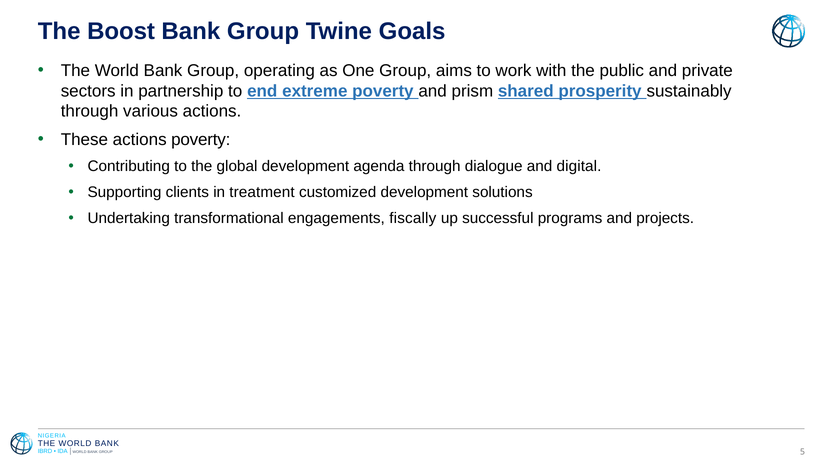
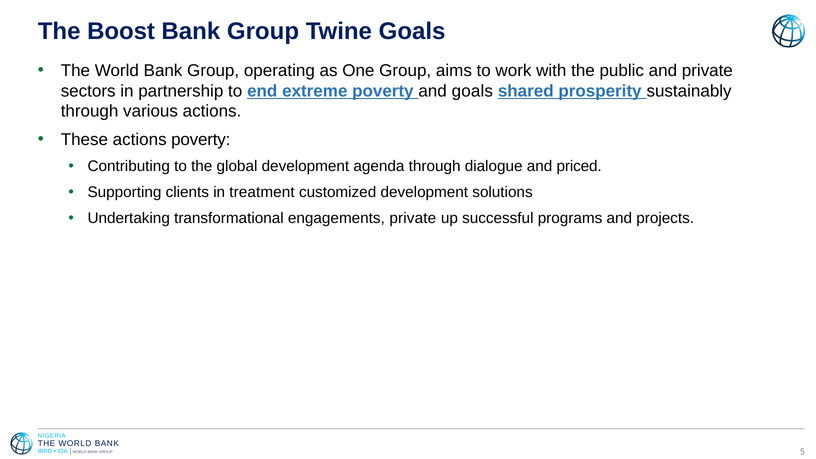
and prism: prism -> goals
digital: digital -> priced
engagements fiscally: fiscally -> private
